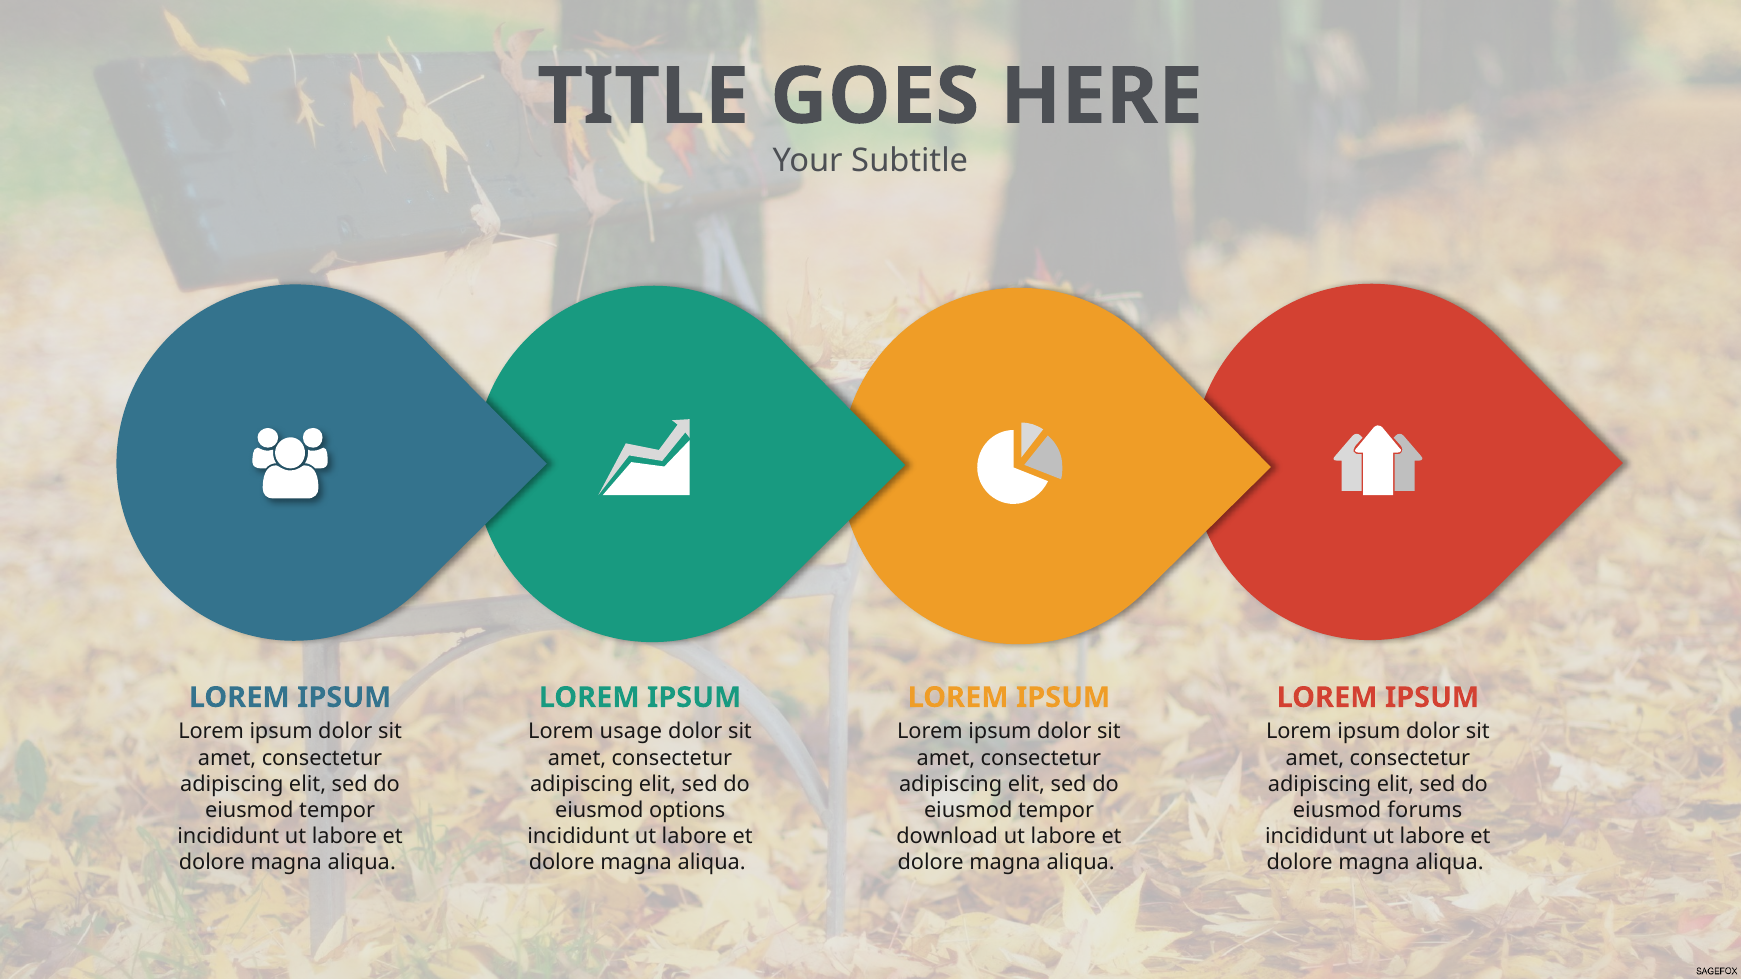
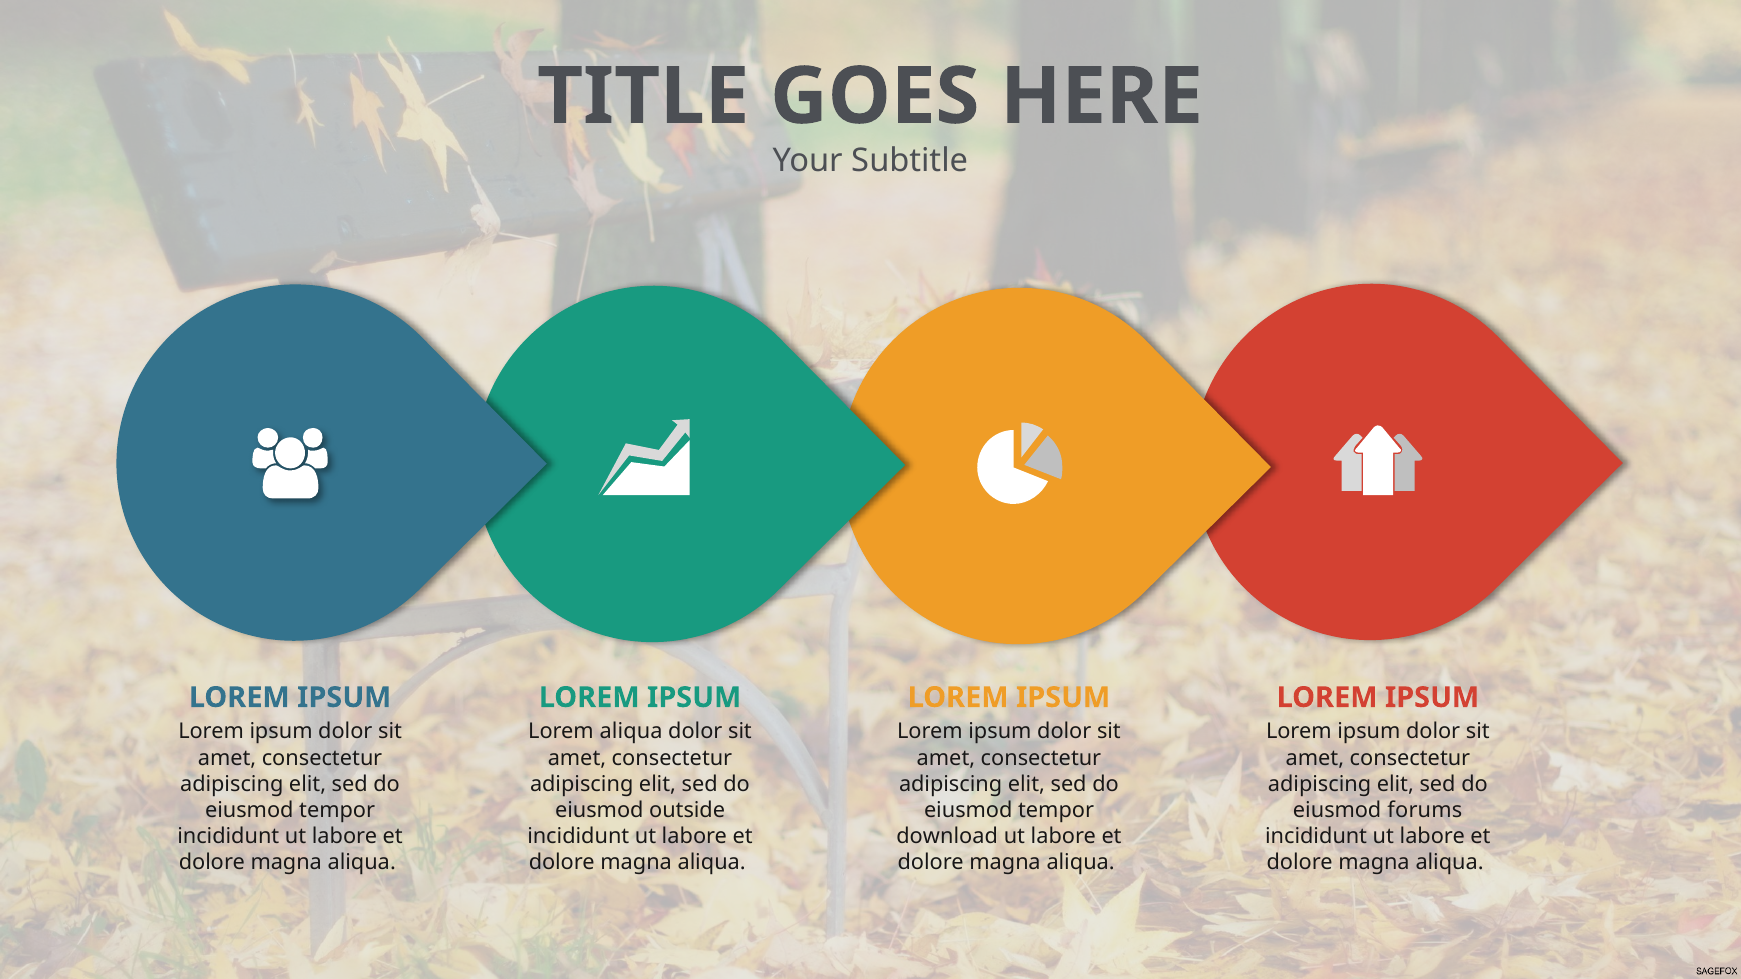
Lorem usage: usage -> aliqua
options: options -> outside
